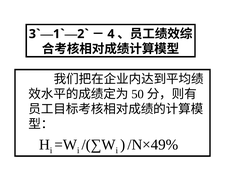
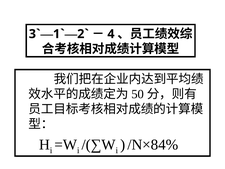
/N×49%: /N×49% -> /N×84%
